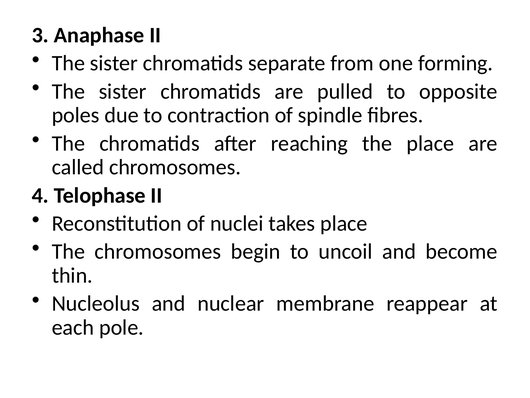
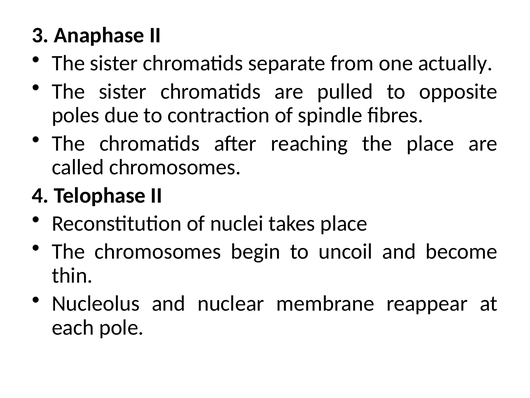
forming: forming -> actually
